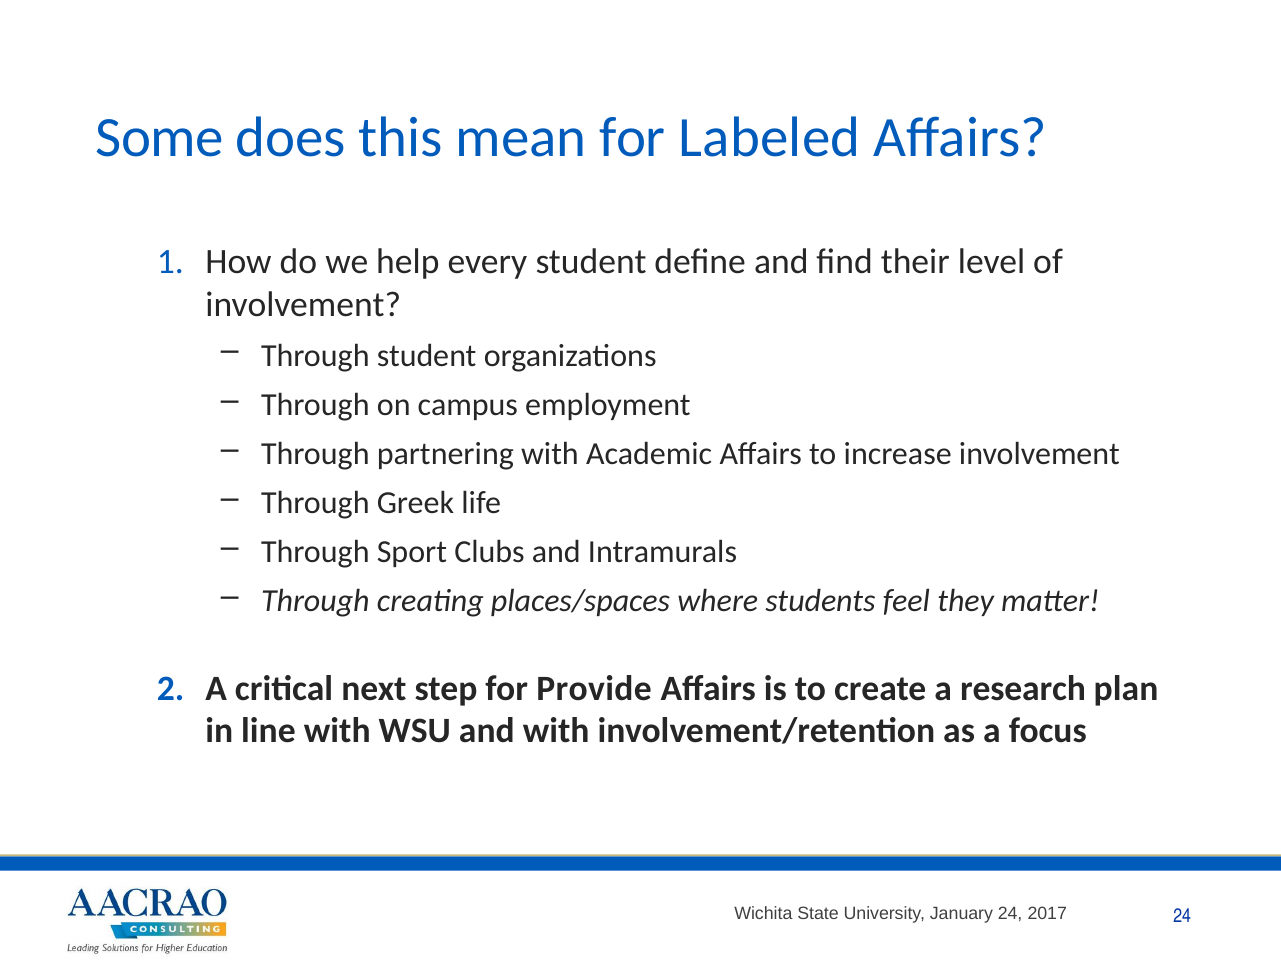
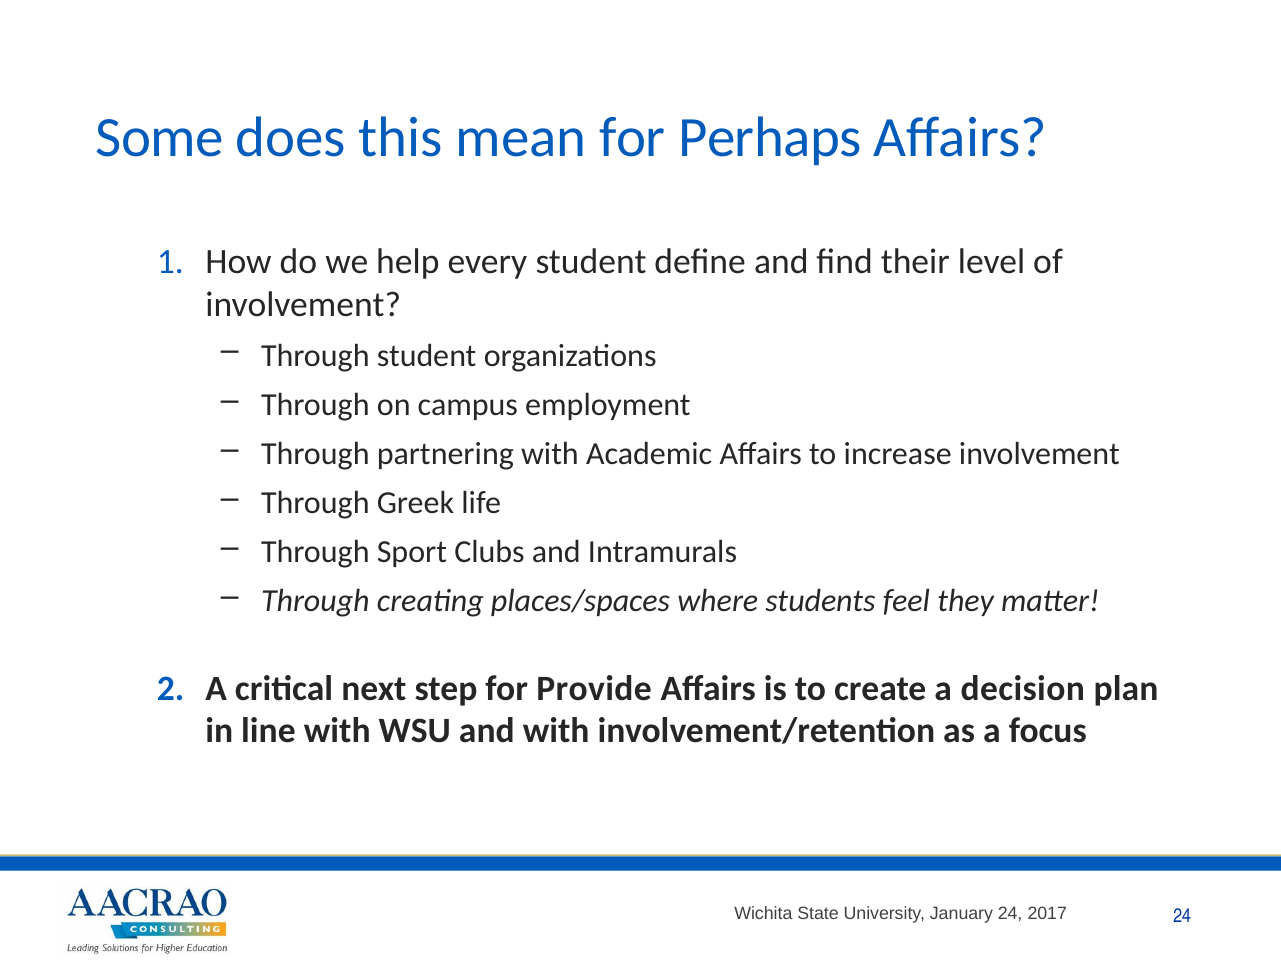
Labeled: Labeled -> Perhaps
research: research -> decision
